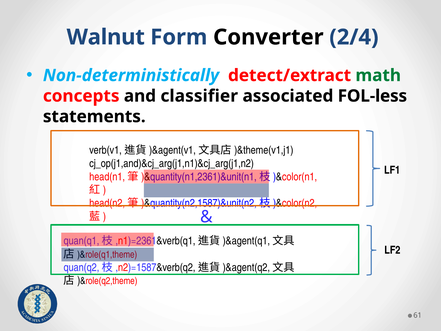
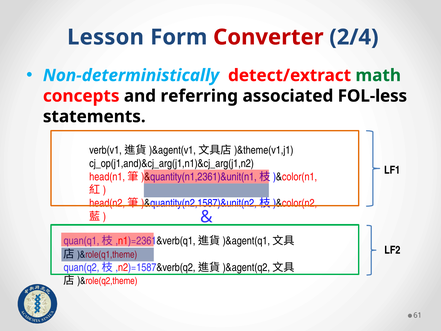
Walnut: Walnut -> Lesson
Converter colour: black -> red
classifier: classifier -> referring
